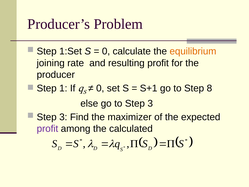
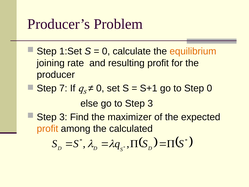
Step 8: 8 -> 0
1: 1 -> 7
profit at (47, 128) colour: purple -> orange
